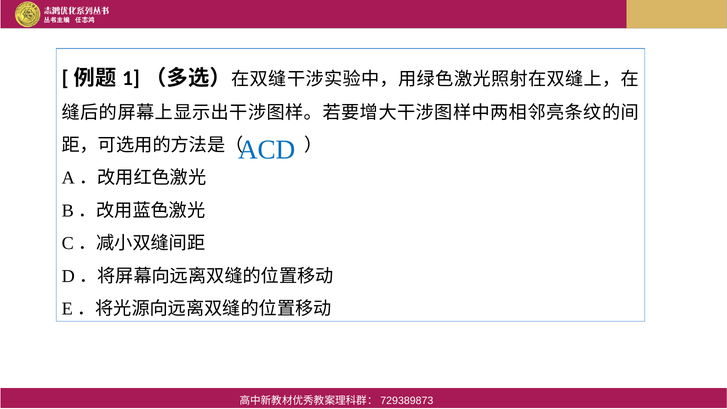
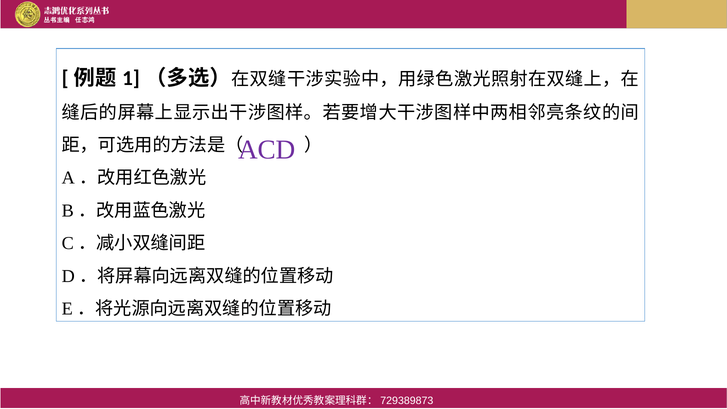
ACD colour: blue -> purple
